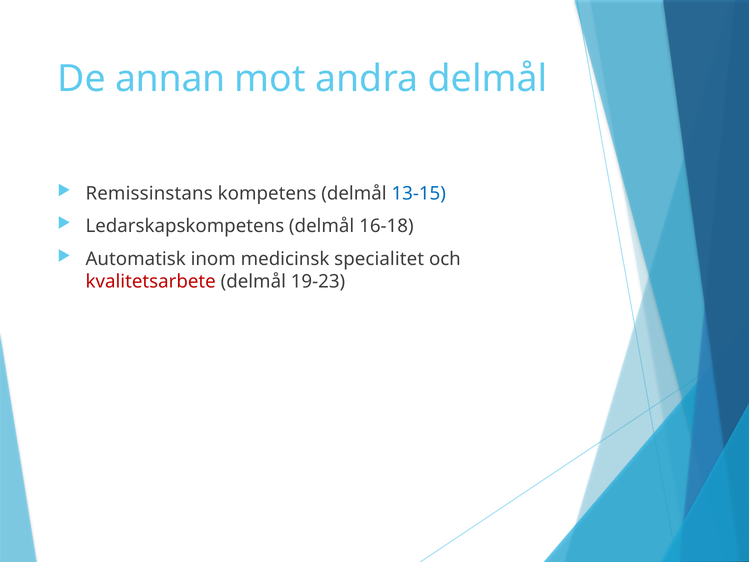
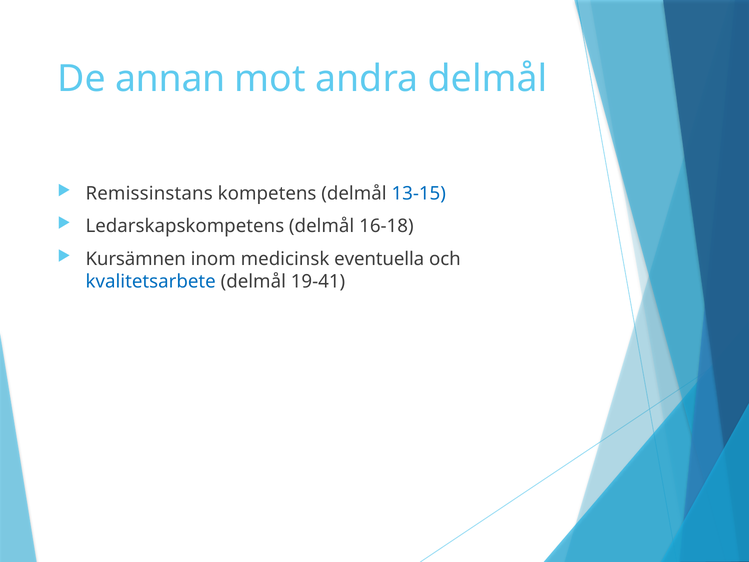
Automatisk: Automatisk -> Kursämnen
specialitet: specialitet -> eventuella
kvalitetsarbete colour: red -> blue
19-23: 19-23 -> 19-41
